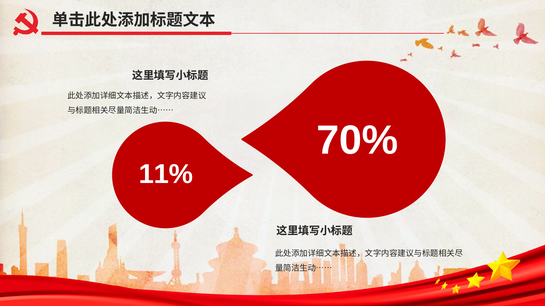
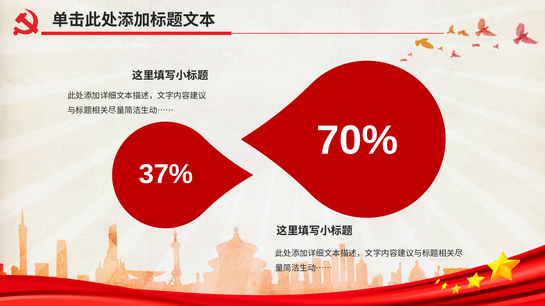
11%: 11% -> 37%
